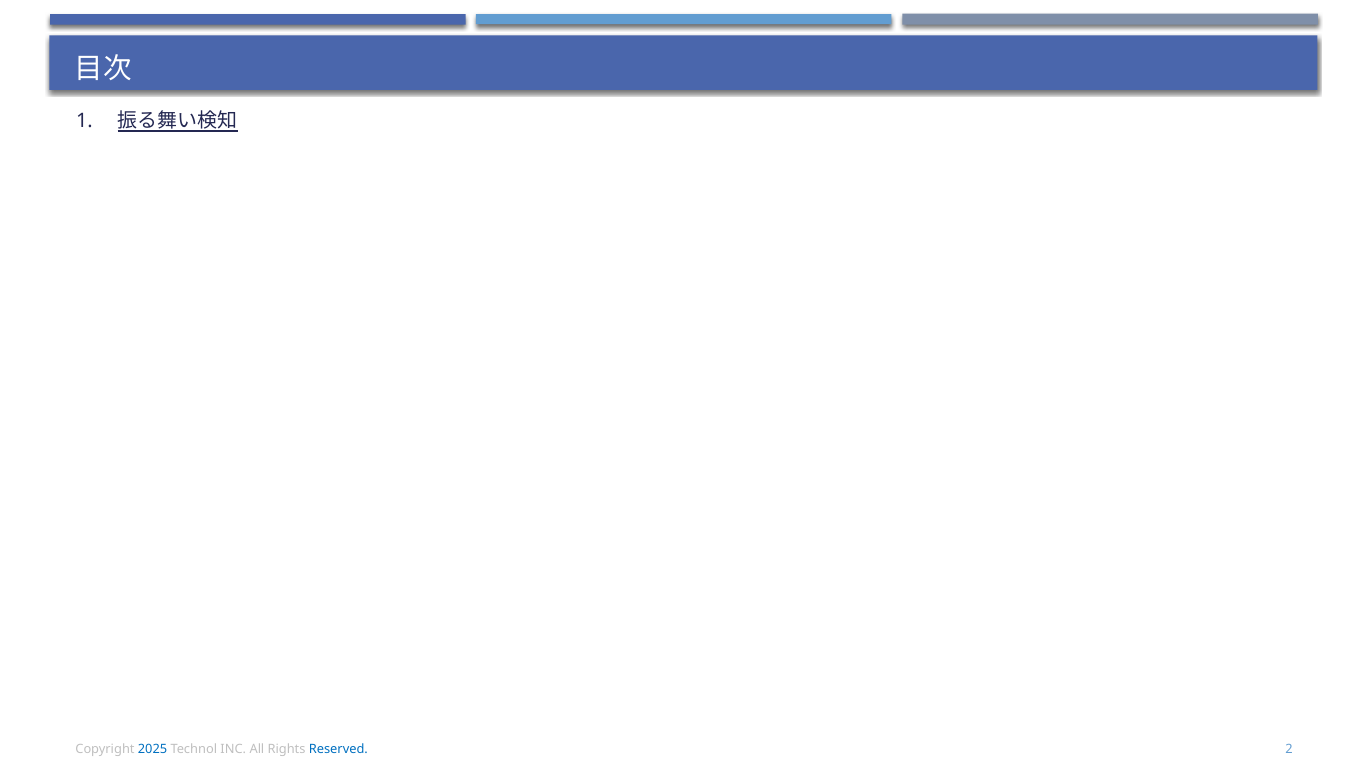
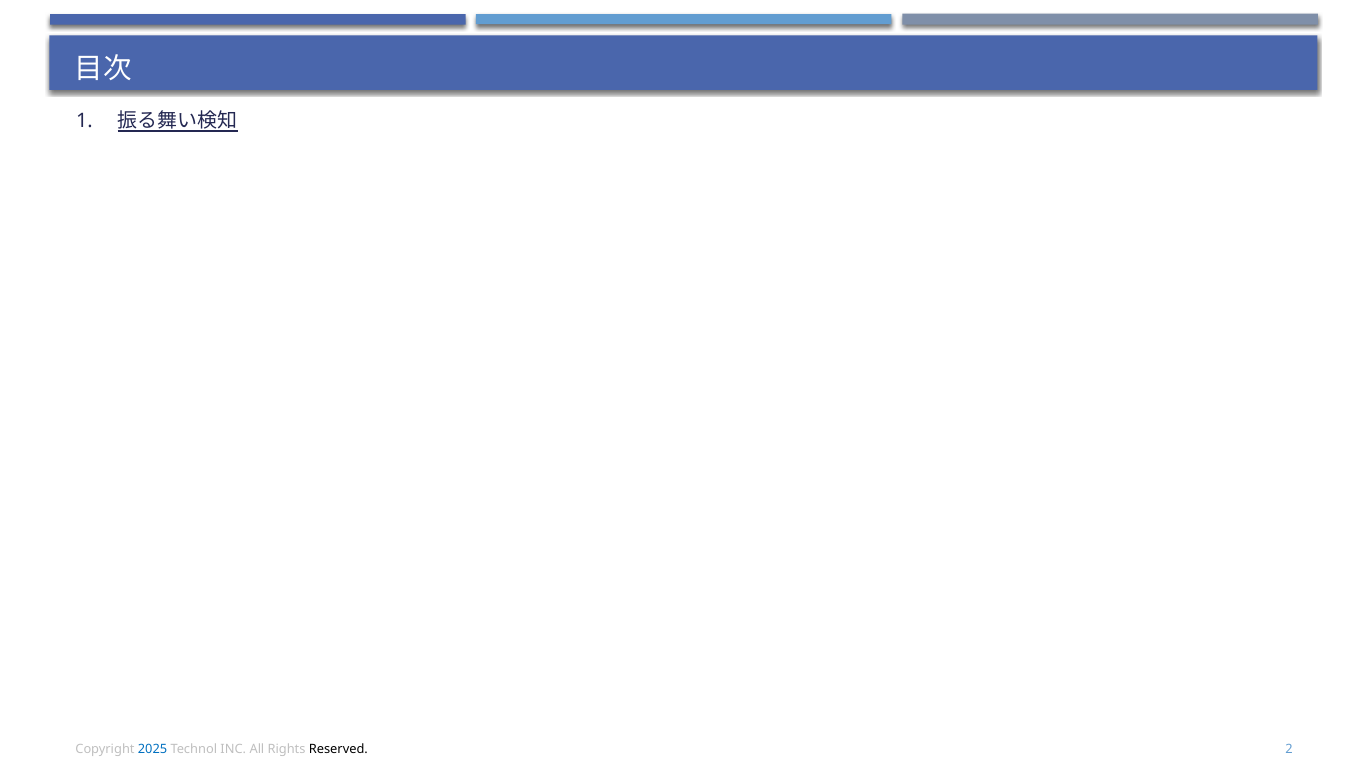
Reserved colour: blue -> black
